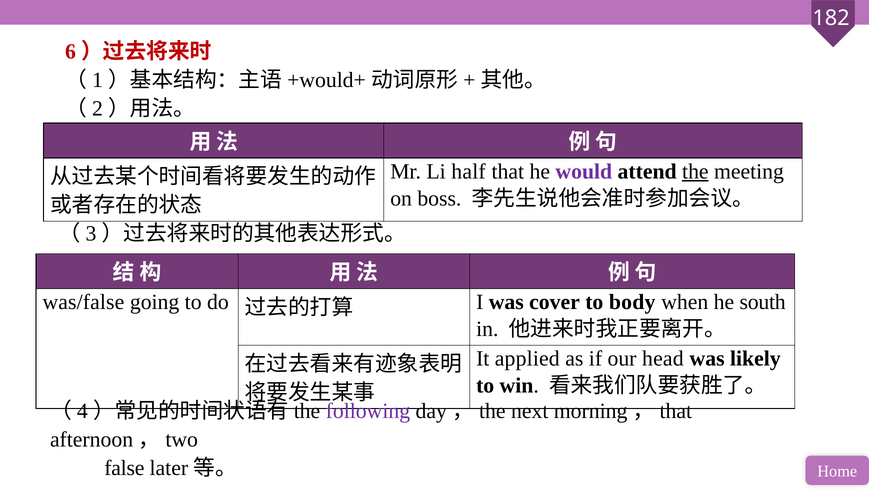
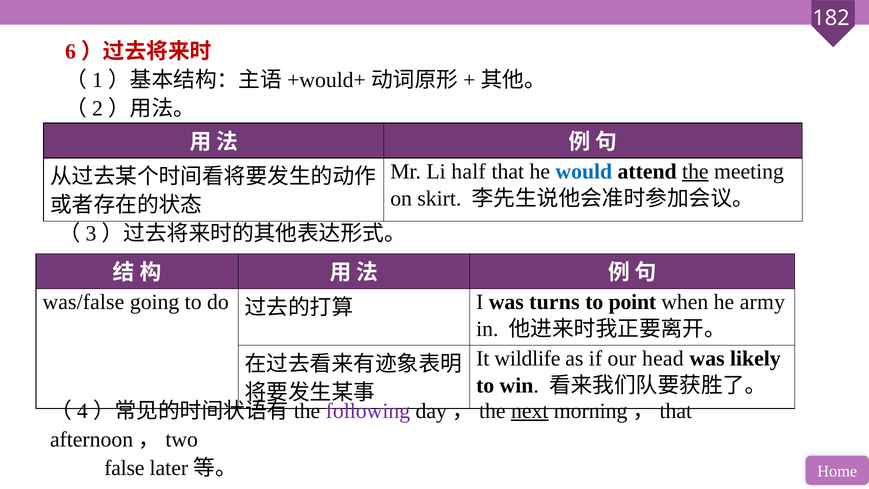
would colour: purple -> blue
boss: boss -> skirt
cover: cover -> turns
body: body -> point
south: south -> army
applied: applied -> wildlife
next underline: none -> present
